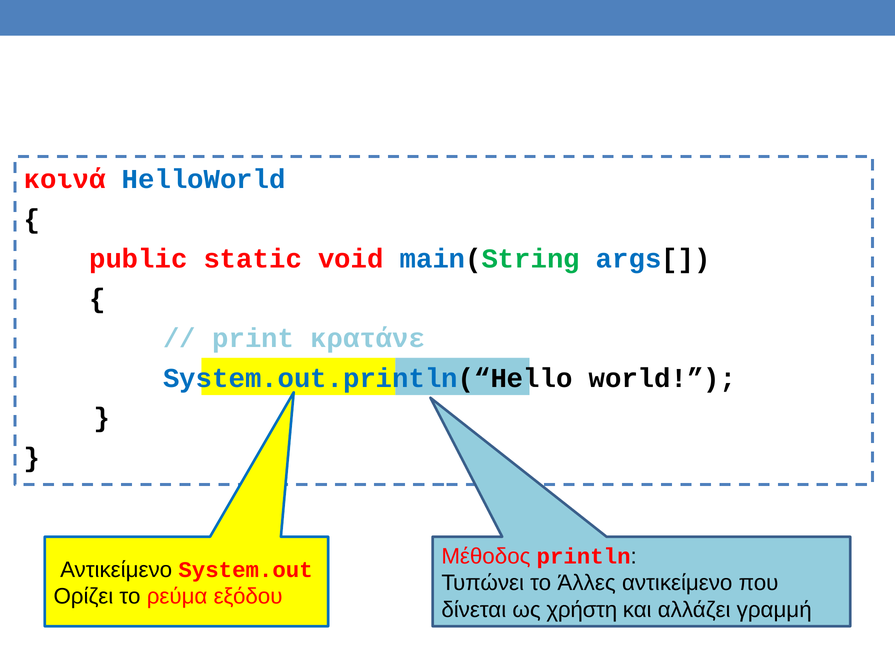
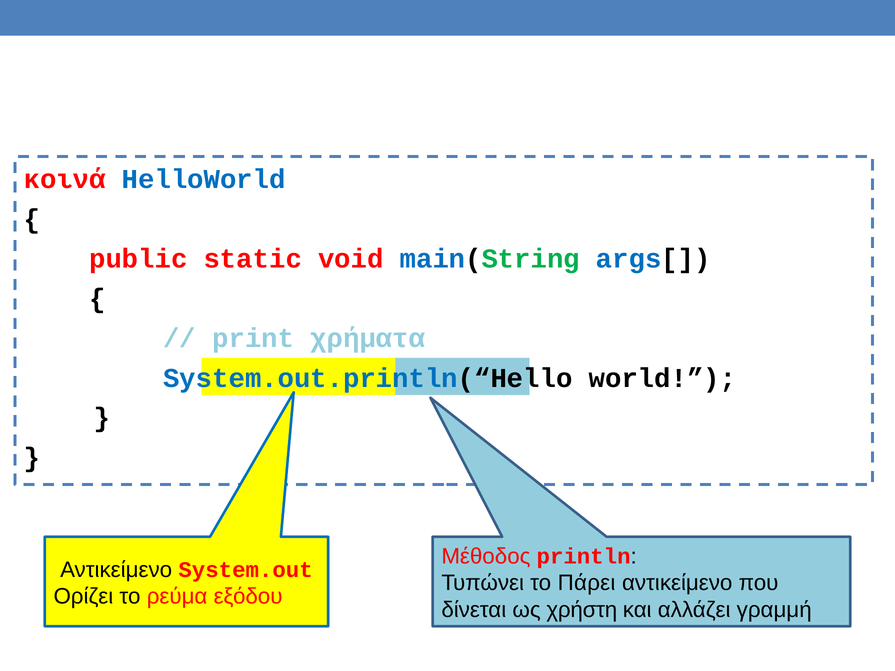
κρατάνε: κρατάνε -> χρήματα
Άλλες: Άλλες -> Πάρει
